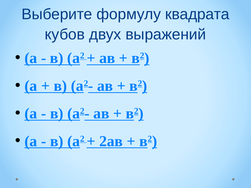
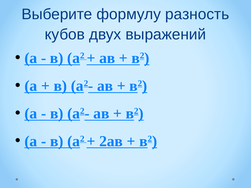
квадрата: квадрата -> разность
